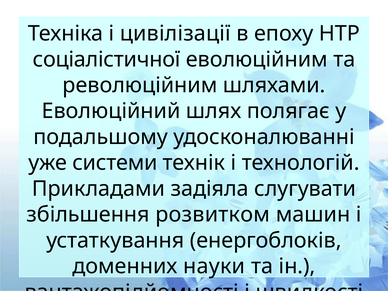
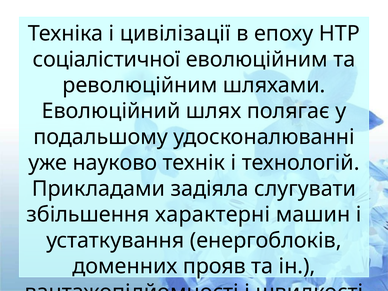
системи: системи -> науково
розвитком: розвитком -> характерні
науки: науки -> прояв
